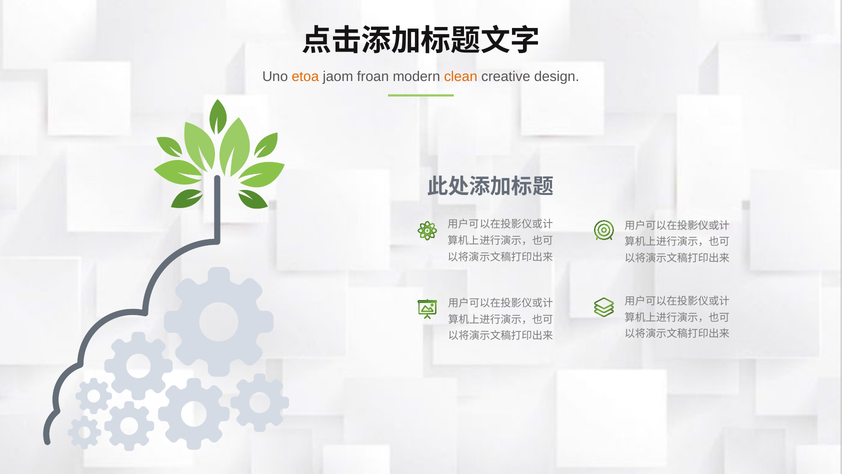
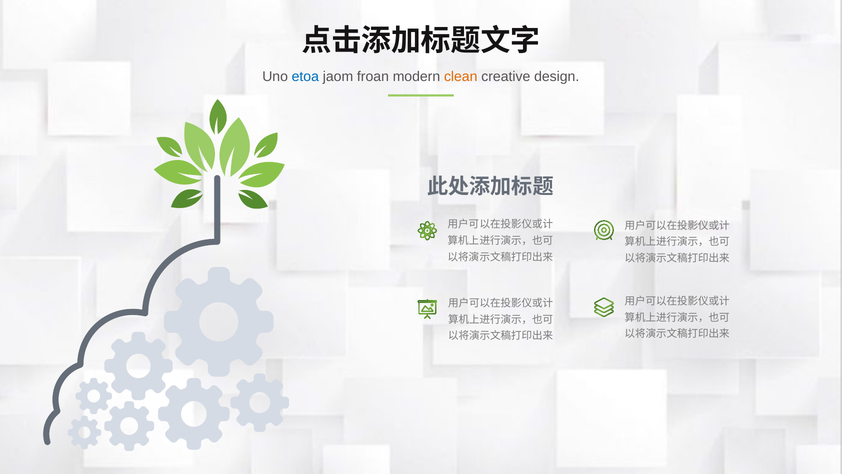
etoa colour: orange -> blue
